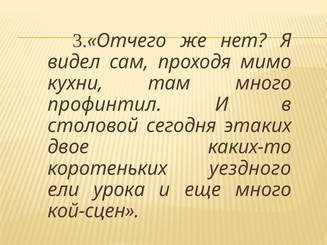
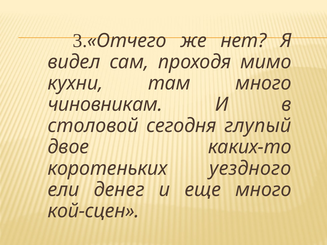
профинтил: профинтил -> чиновникам
этаких: этаких -> глупый
урока: урока -> денег
